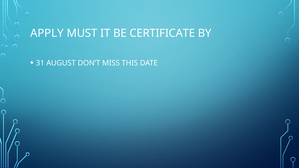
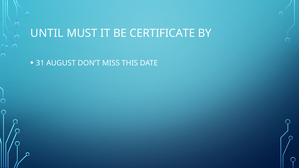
APPLY: APPLY -> UNTIL
